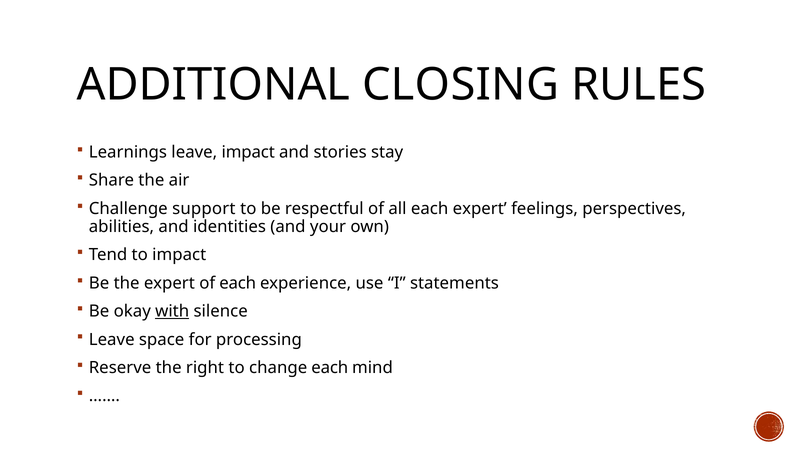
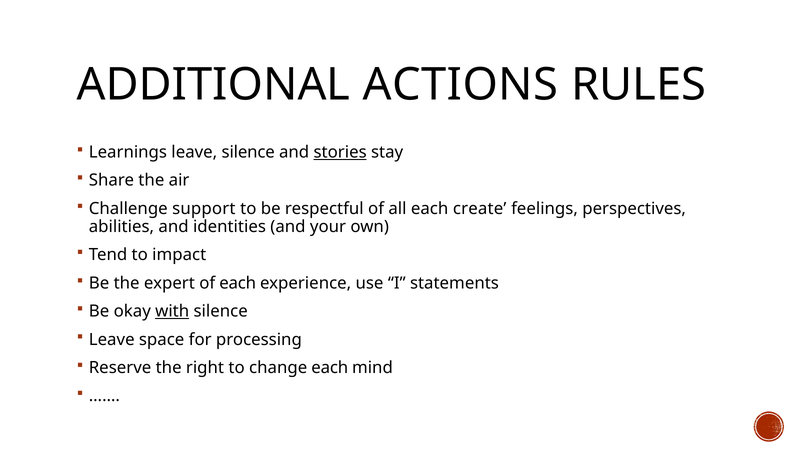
CLOSING: CLOSING -> ACTIONS
leave impact: impact -> silence
stories underline: none -> present
each expert: expert -> create
